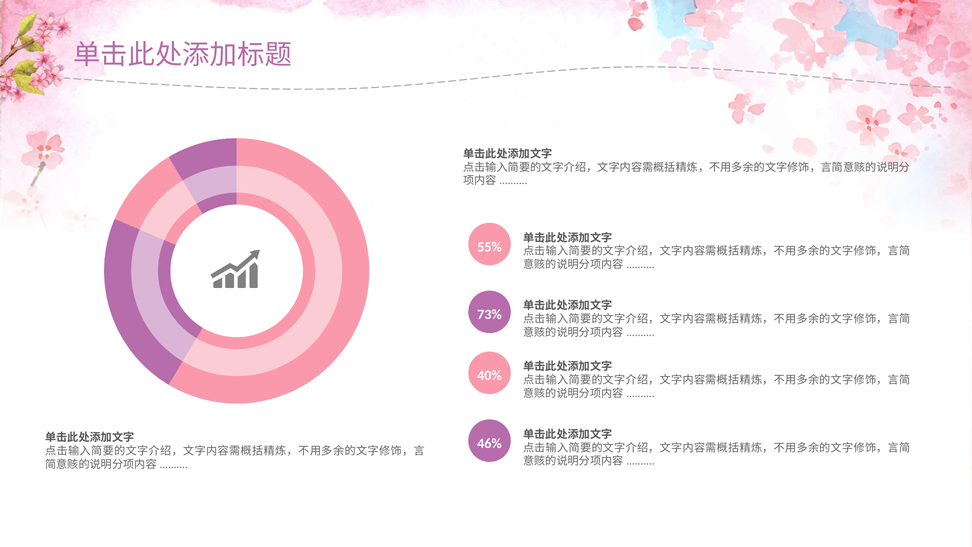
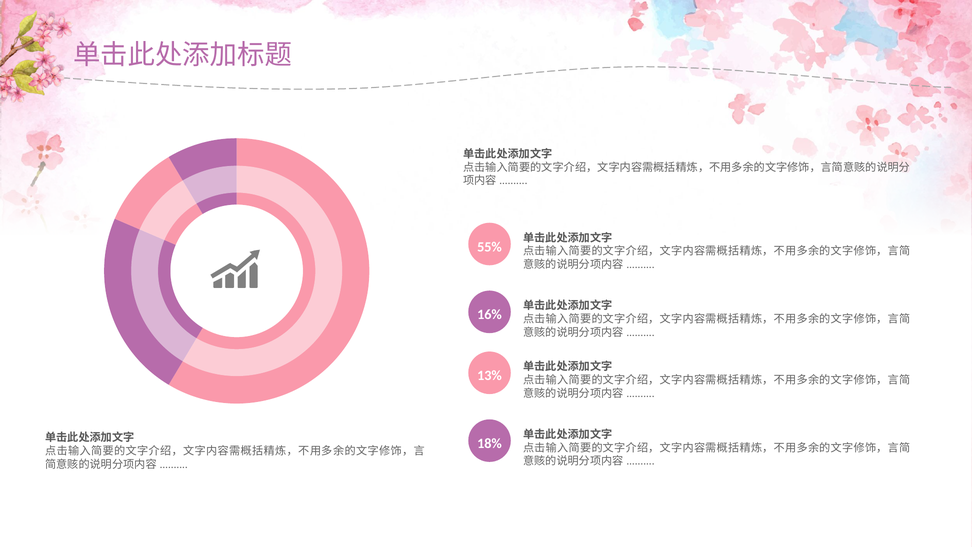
73%: 73% -> 16%
40%: 40% -> 13%
46%: 46% -> 18%
